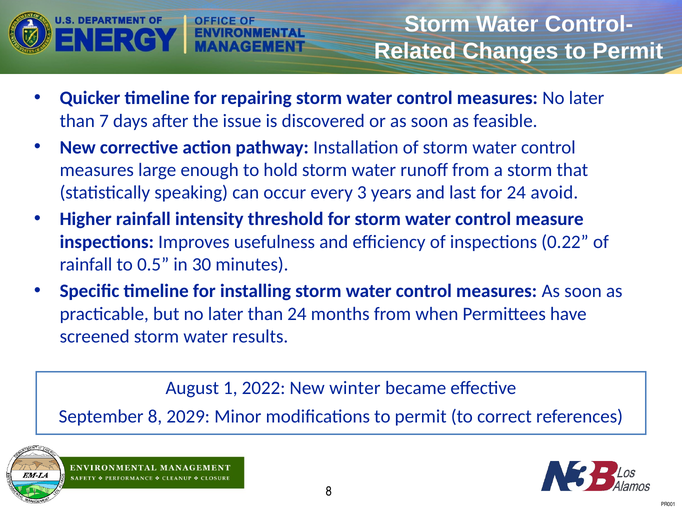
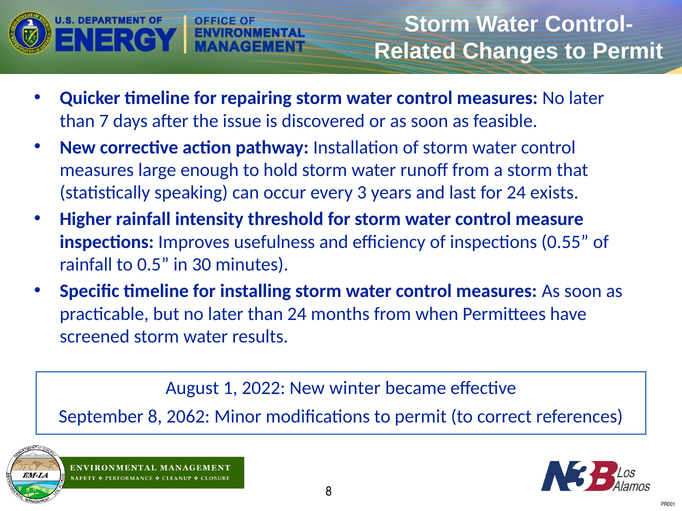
avoid: avoid -> exists
0.22: 0.22 -> 0.55
2029: 2029 -> 2062
